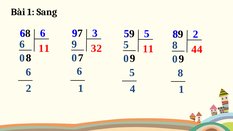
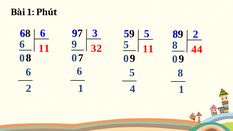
Sang: Sang -> Phút
